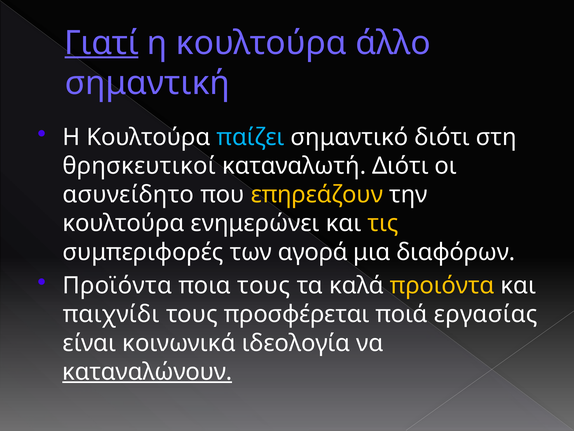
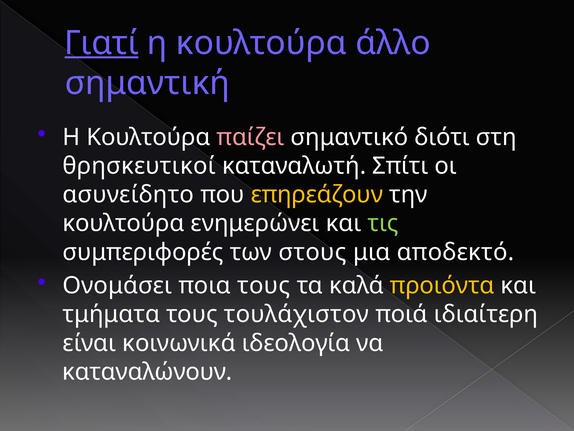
παίζει colour: light blue -> pink
καταναλωτή Διότι: Διότι -> Σπίτι
τις colour: yellow -> light green
αγορά: αγορά -> στους
διαφόρων: διαφόρων -> αποδεκτό
Προϊόντα: Προϊόντα -> Ονομάσει
παιχνίδι: παιχνίδι -> τμήματα
προσφέρεται: προσφέρεται -> τουλάχιστον
εργασίας: εργασίας -> ιδιαίτερη
καταναλώνουν underline: present -> none
